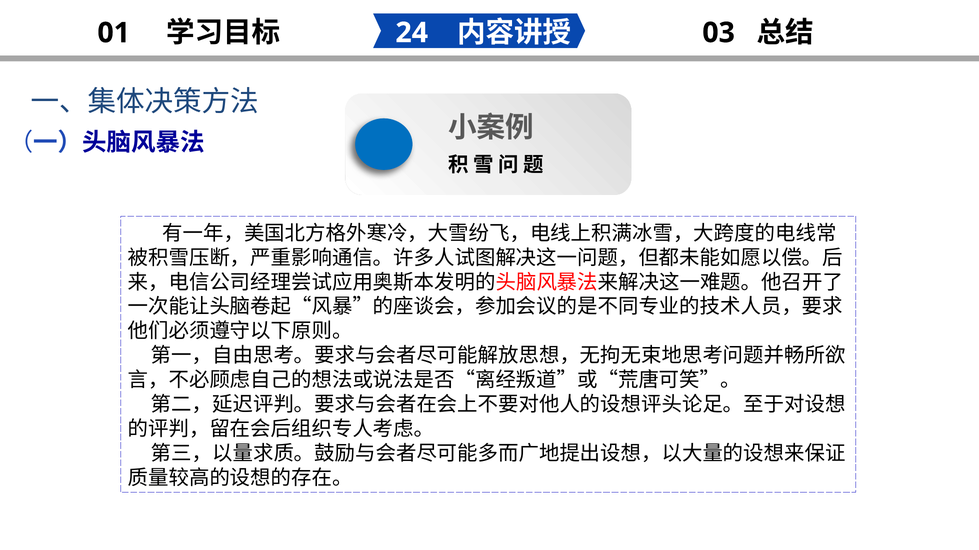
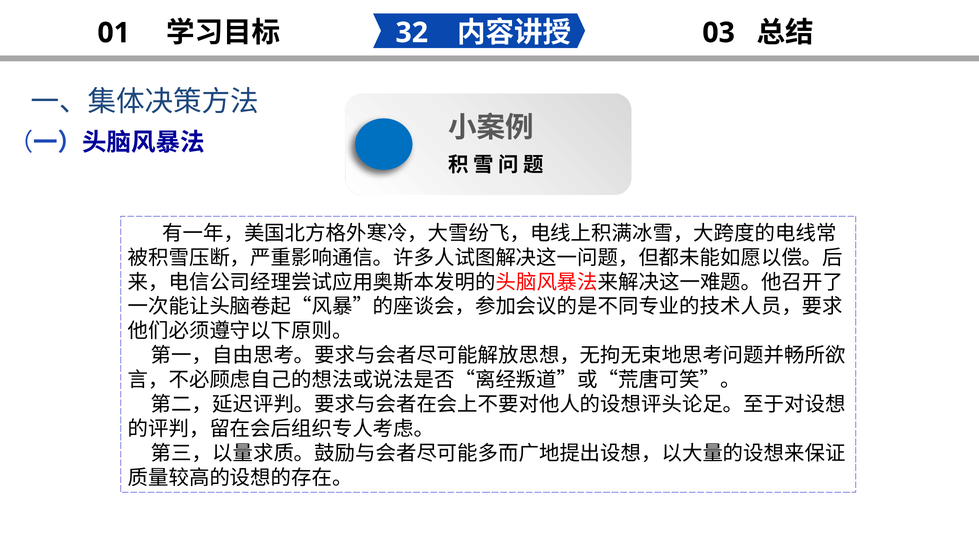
24: 24 -> 32
